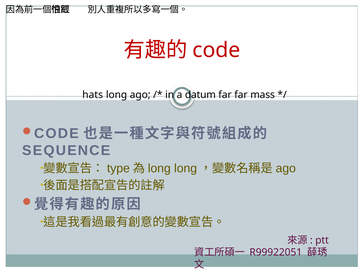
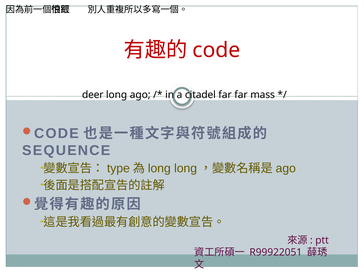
hats: hats -> deer
datum: datum -> citadel
